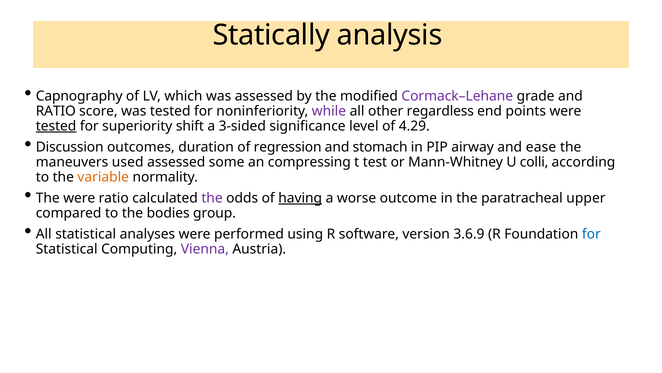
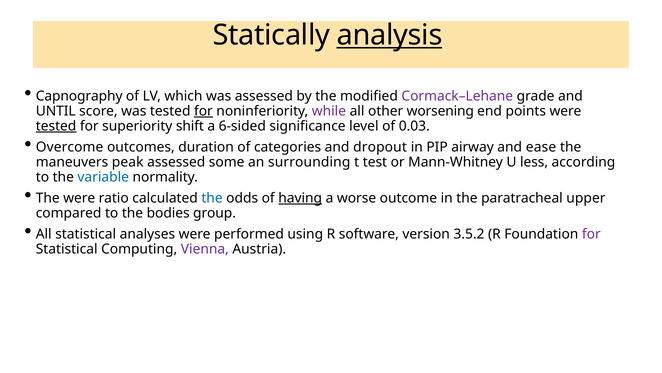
analysis underline: none -> present
RATIO at (56, 111): RATIO -> UNTIL
for at (203, 111) underline: none -> present
regardless: regardless -> worsening
3-sided: 3-sided -> 6-sided
4.29: 4.29 -> 0.03
Discussion: Discussion -> Overcome
regression: regression -> categories
stomach: stomach -> dropout
used: used -> peak
compressing: compressing -> surrounding
colli: colli -> less
variable colour: orange -> blue
the at (212, 198) colour: purple -> blue
3.6.9: 3.6.9 -> 3.5.2
for at (591, 234) colour: blue -> purple
